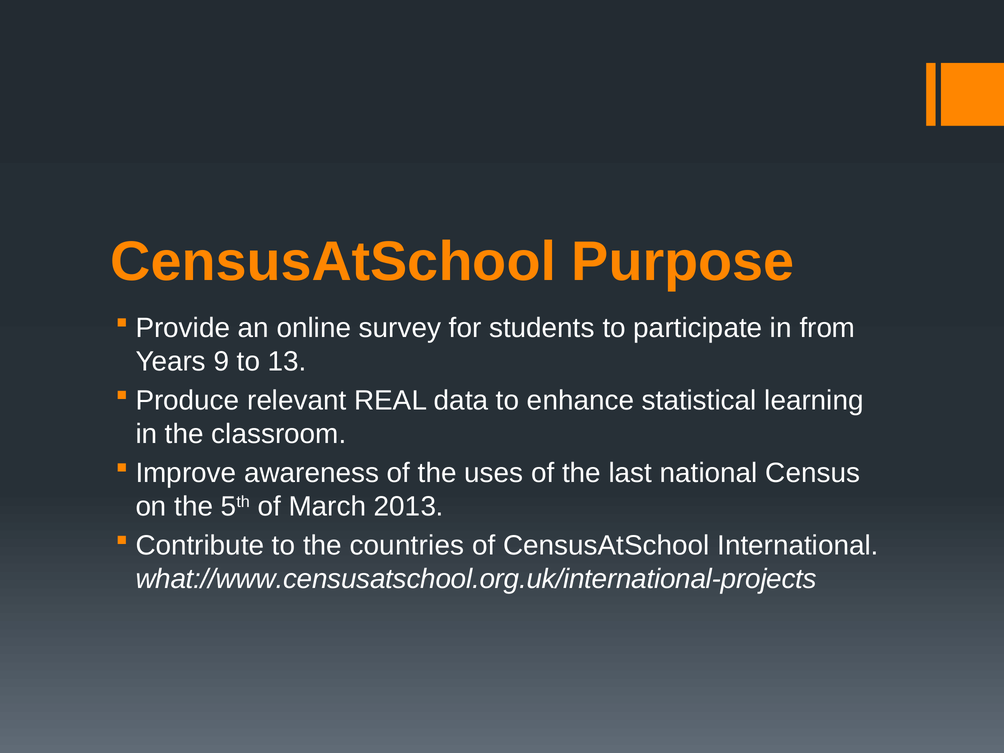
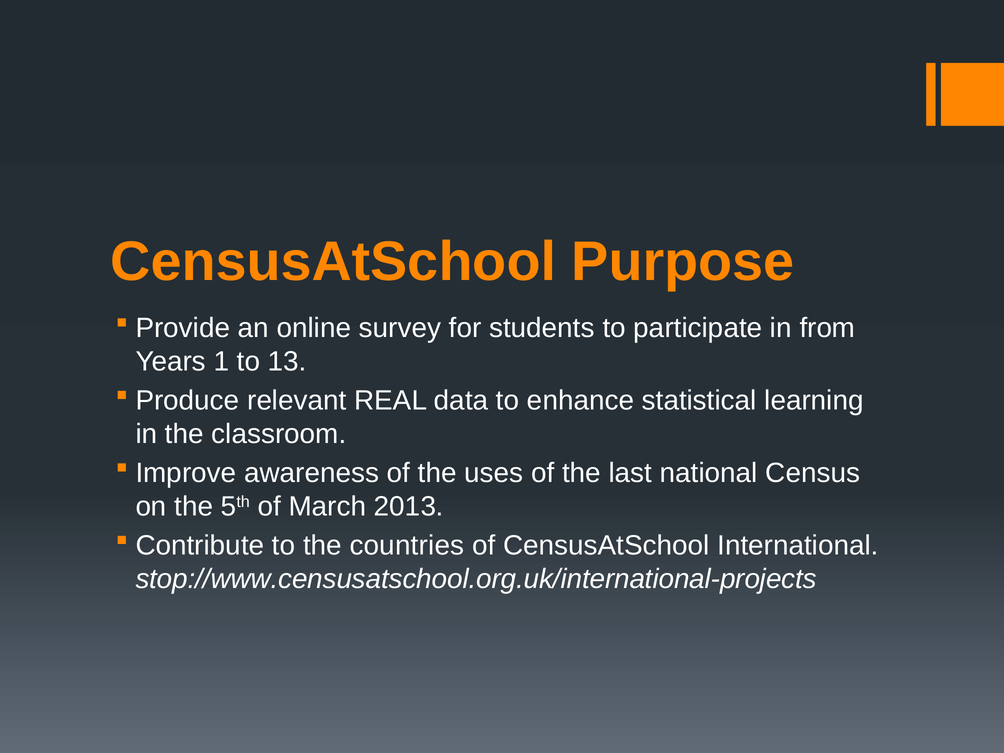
9: 9 -> 1
what://www.censusatschool.org.uk/international-projects: what://www.censusatschool.org.uk/international-projects -> stop://www.censusatschool.org.uk/international-projects
